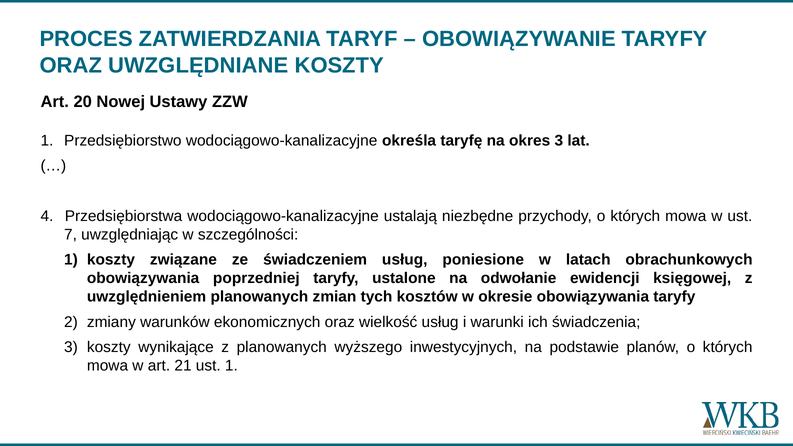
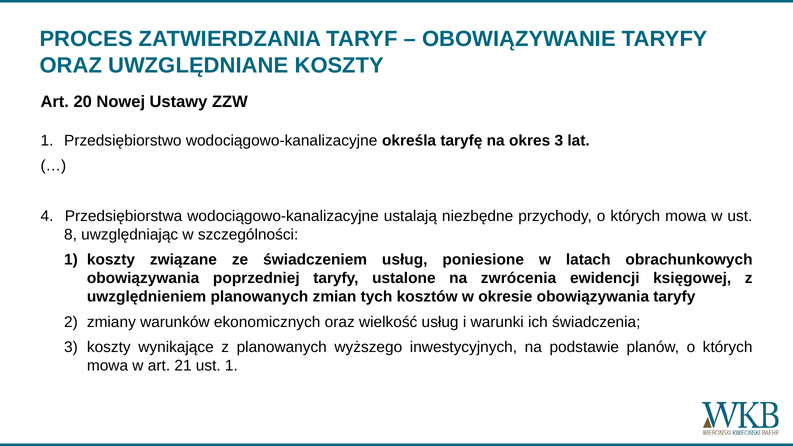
7: 7 -> 8
odwołanie: odwołanie -> zwrócenia
